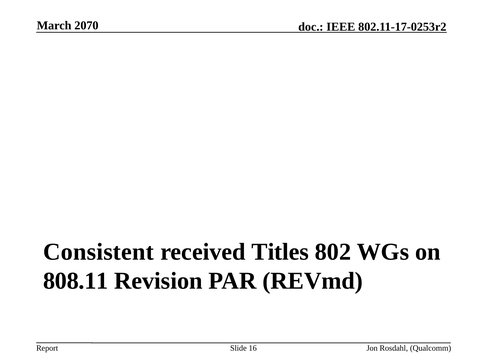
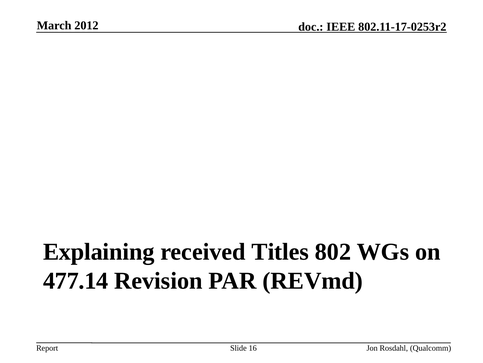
2070: 2070 -> 2012
Consistent: Consistent -> Explaining
808.11: 808.11 -> 477.14
